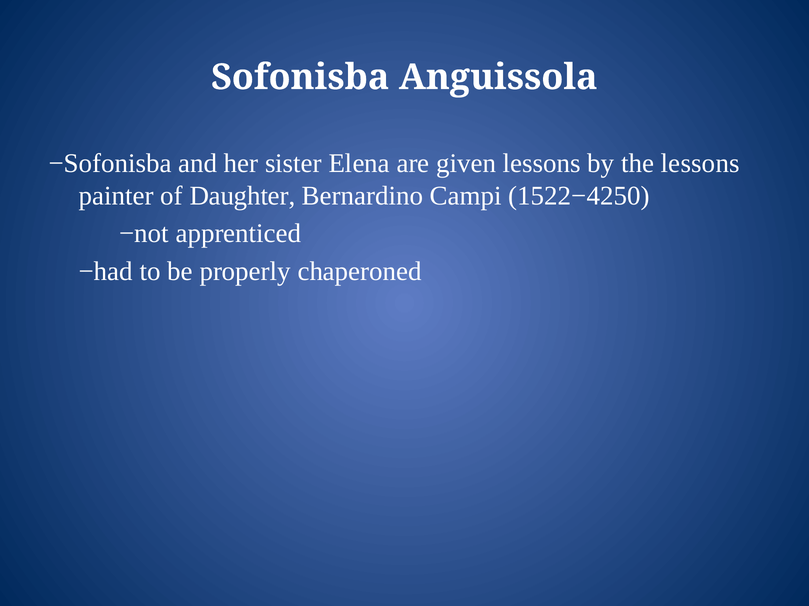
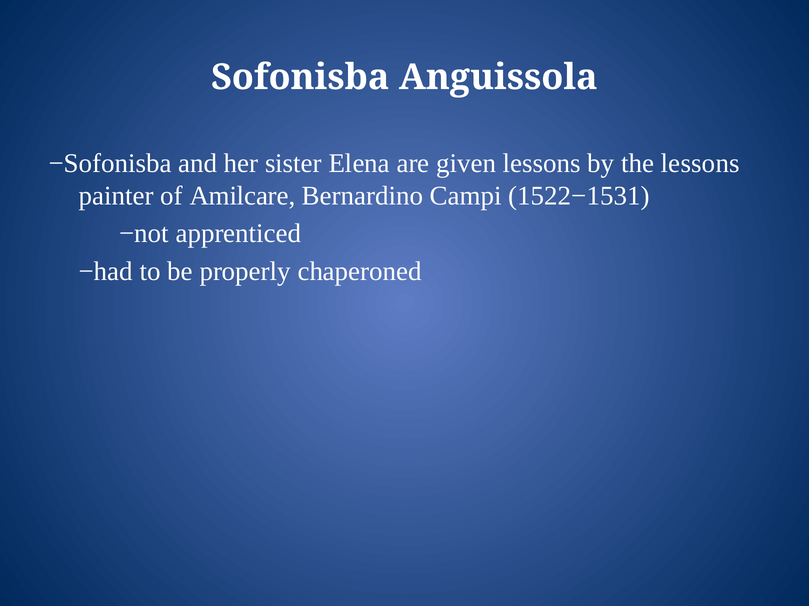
Daughter: Daughter -> Amilcare
1522−4250: 1522−4250 -> 1522−1531
